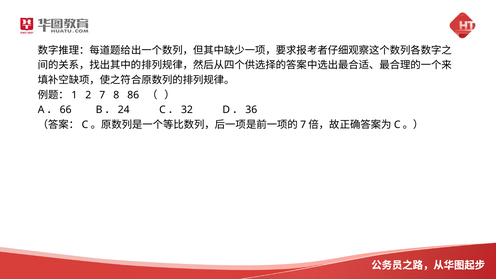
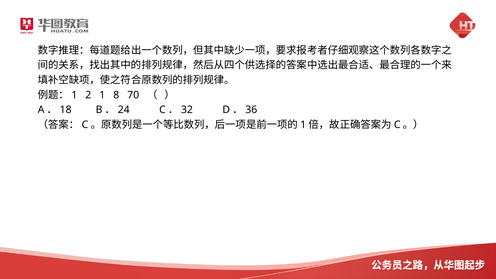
2 7: 7 -> 1
86: 86 -> 70
66: 66 -> 18
7 at (303, 125): 7 -> 1
